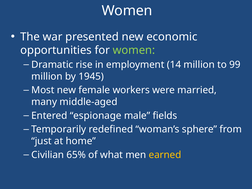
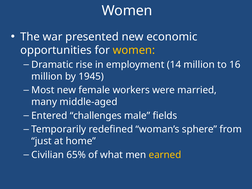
women at (134, 50) colour: light green -> yellow
99: 99 -> 16
espionage: espionage -> challenges
